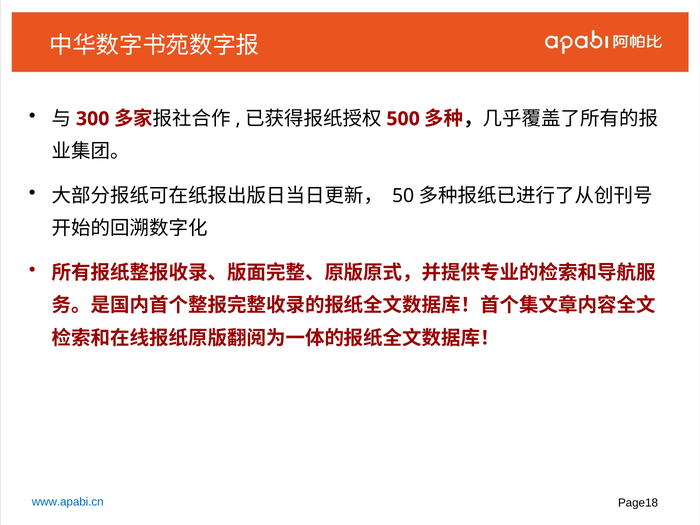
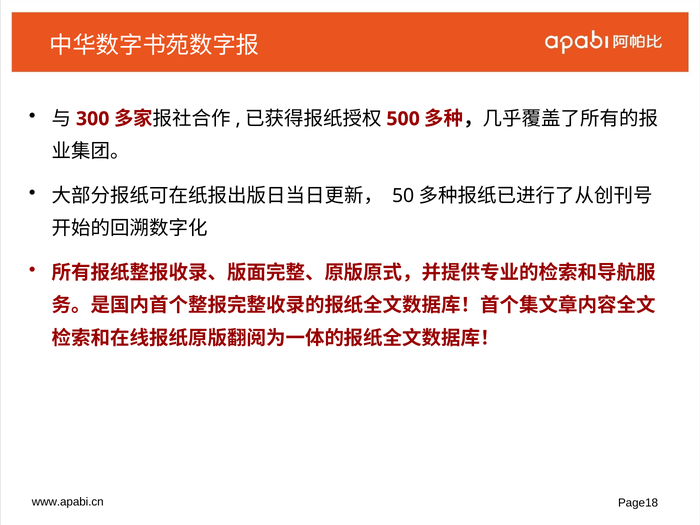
www.apabi.cn colour: blue -> black
